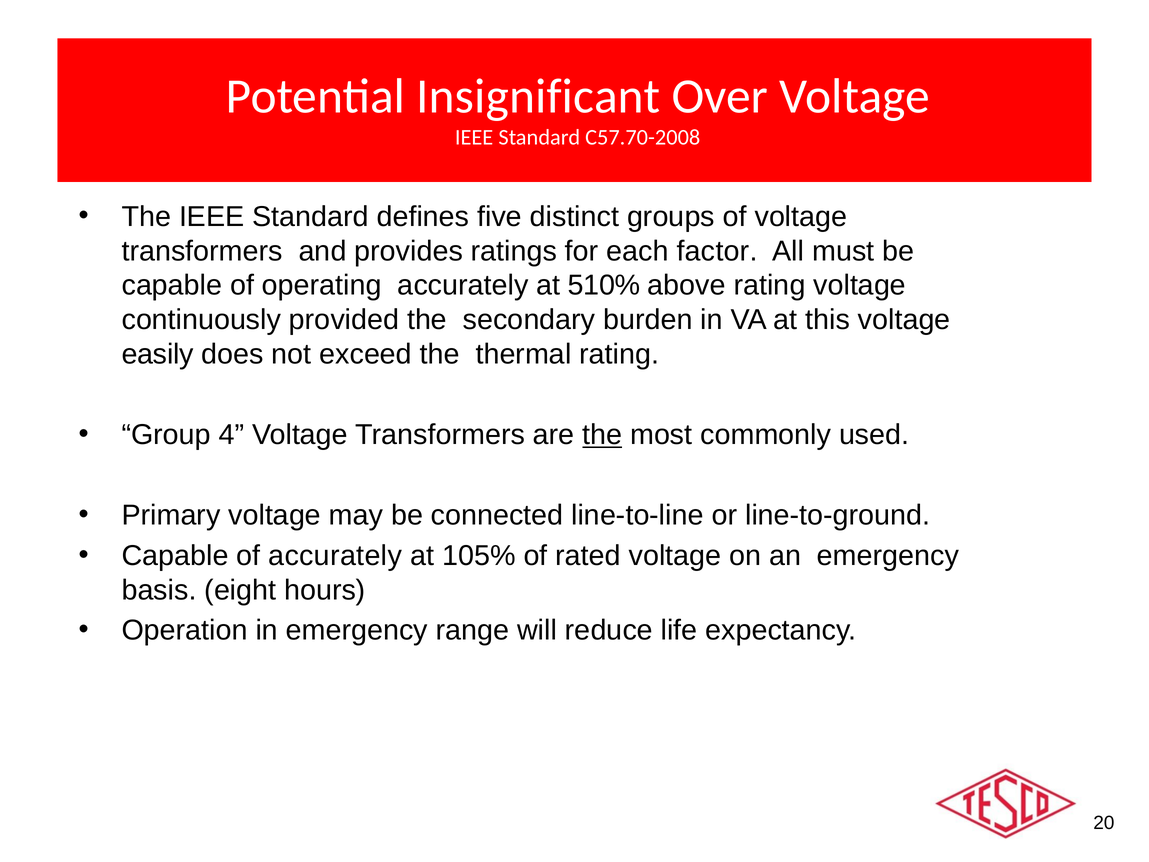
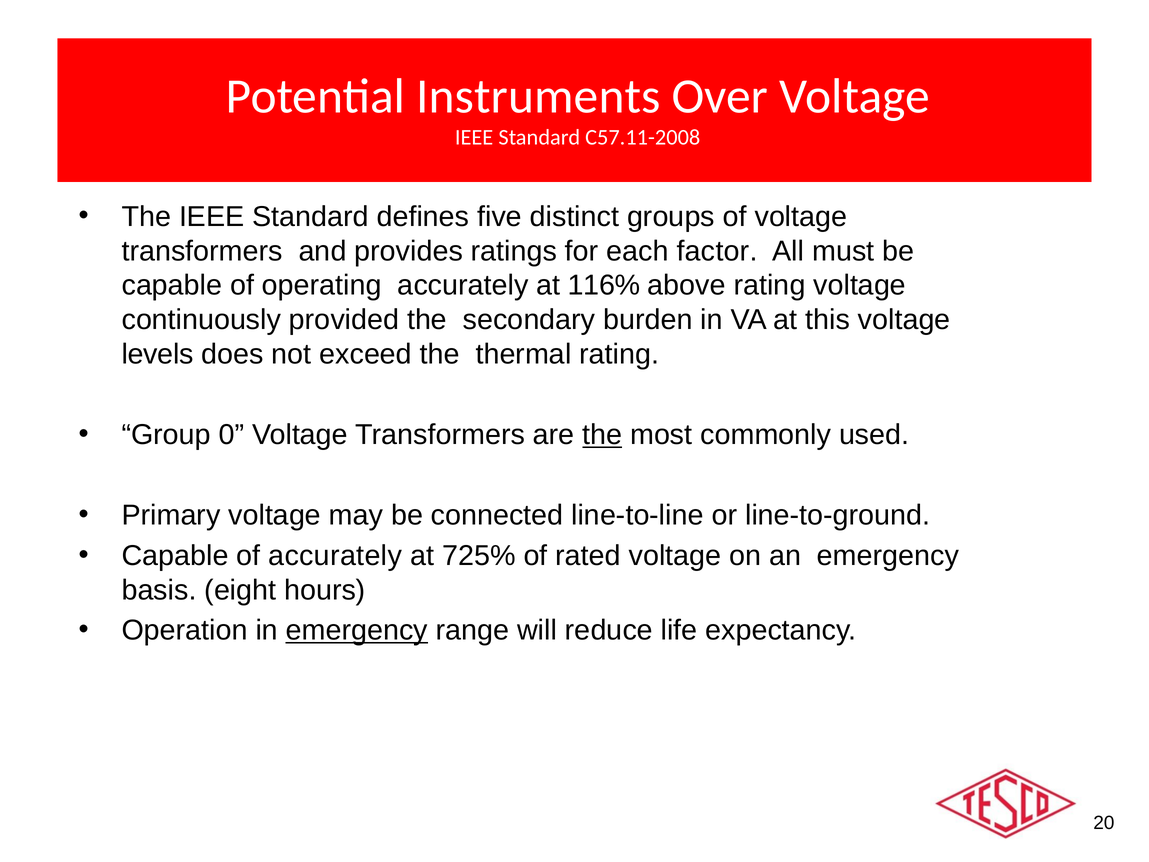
Insignificant: Insignificant -> Instruments
C57.70-2008: C57.70-2008 -> C57.11-2008
510%: 510% -> 116%
easily: easily -> levels
4: 4 -> 0
105%: 105% -> 725%
emergency at (357, 630) underline: none -> present
